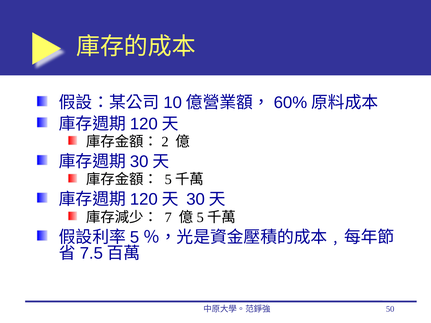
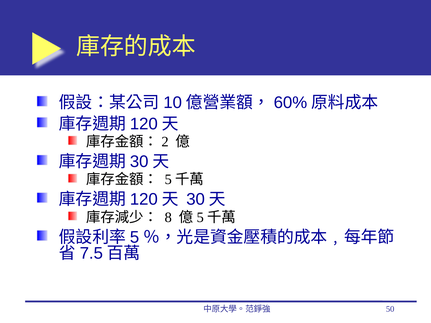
7: 7 -> 8
